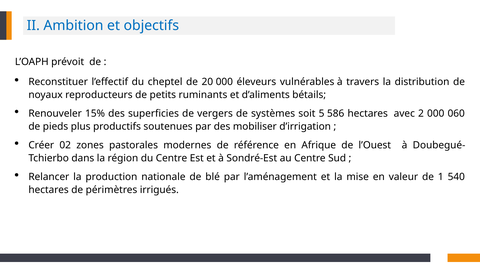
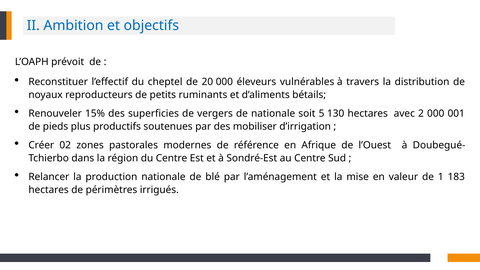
de systèmes: systèmes -> nationale
586: 586 -> 130
060: 060 -> 001
540: 540 -> 183
